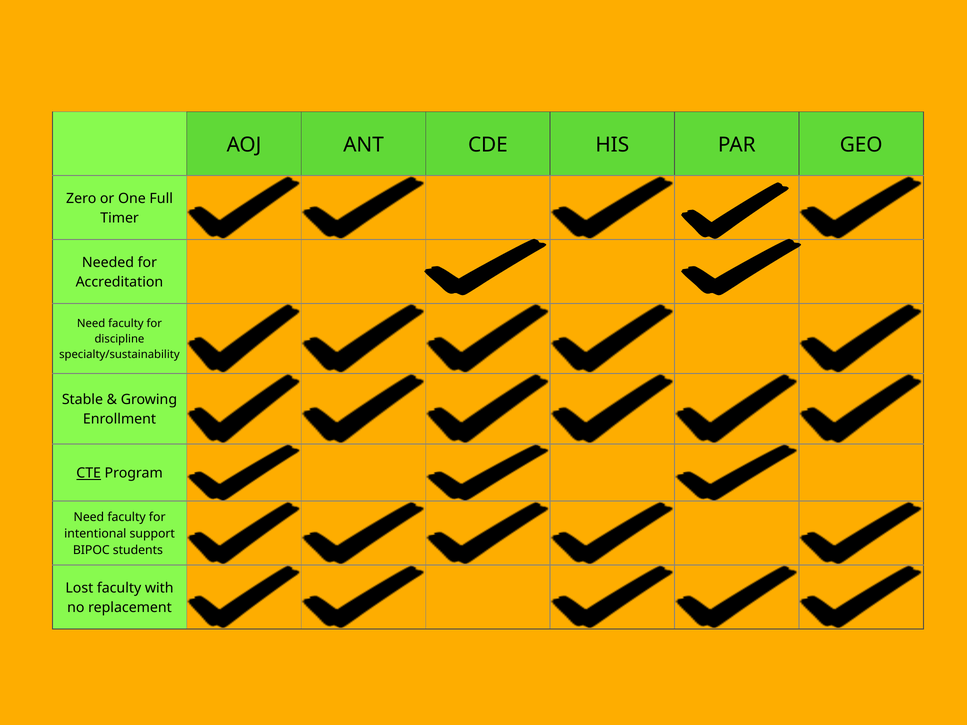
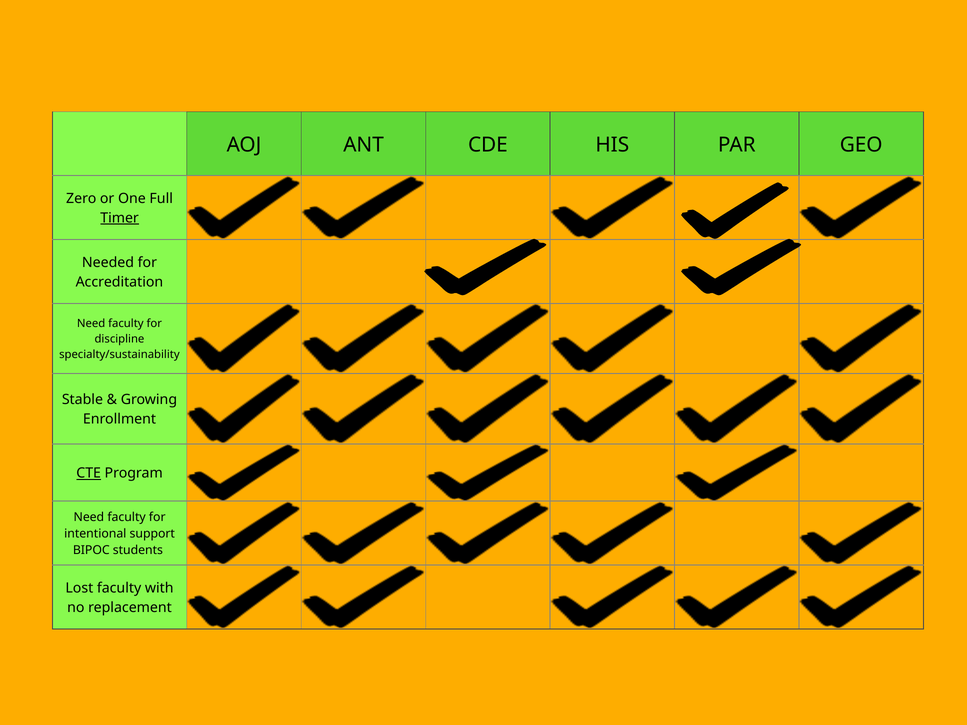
Timer underline: none -> present
